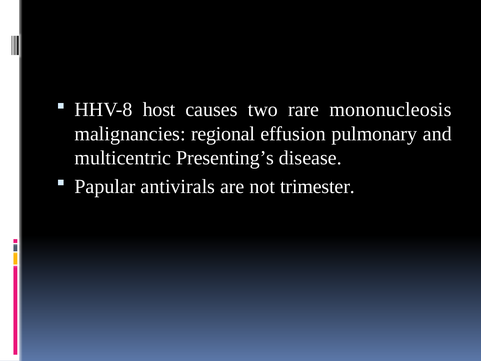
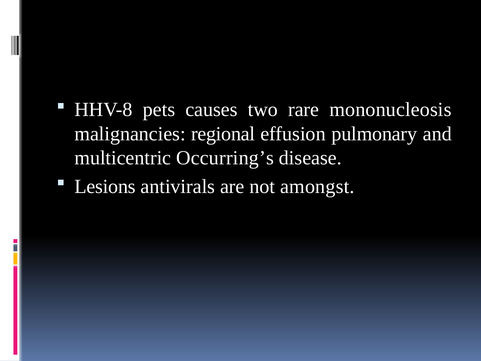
host: host -> pets
Presenting’s: Presenting’s -> Occurring’s
Papular: Papular -> Lesions
trimester: trimester -> amongst
